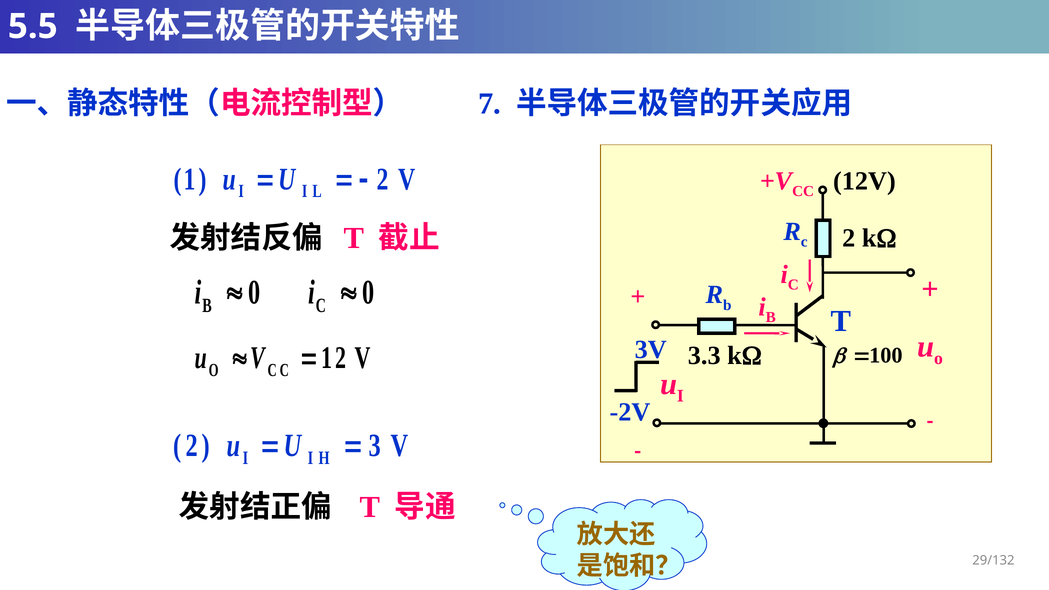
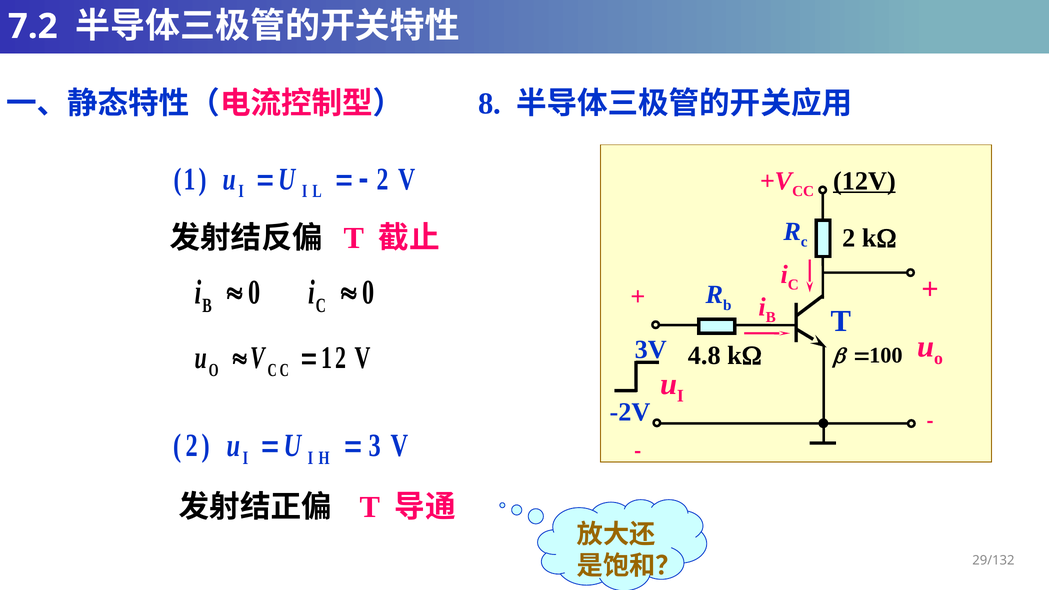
5.5: 5.5 -> 7.2
7: 7 -> 8
12V underline: none -> present
3.3: 3.3 -> 4.8
